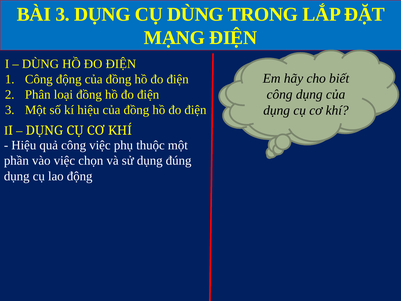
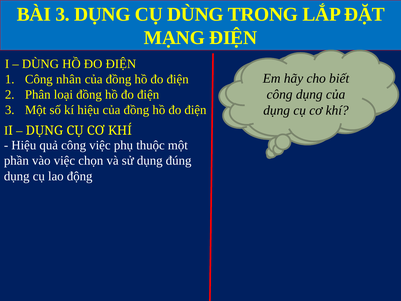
Công động: động -> nhân
